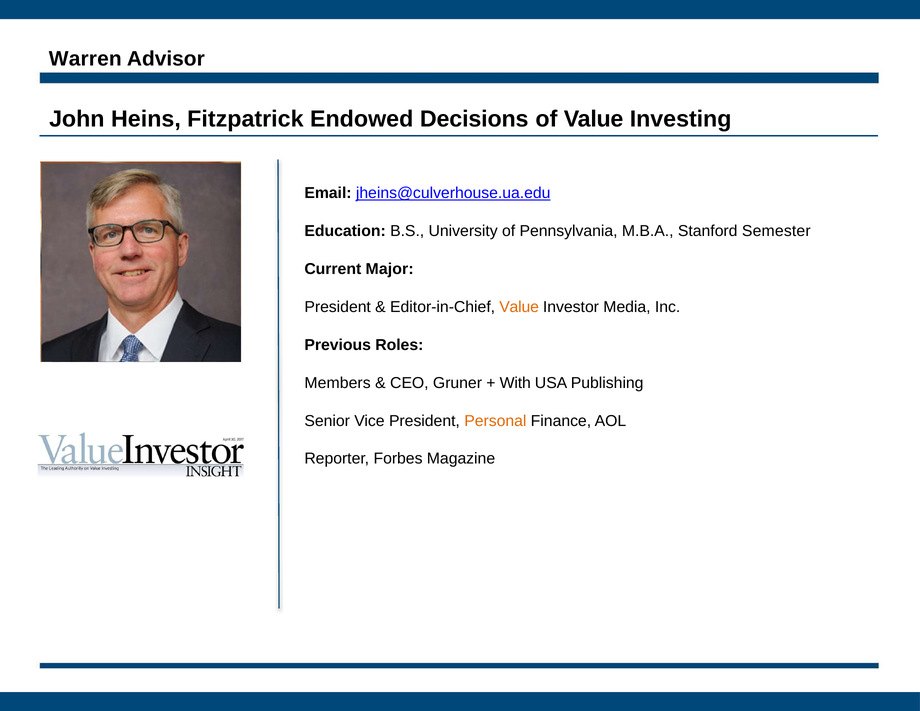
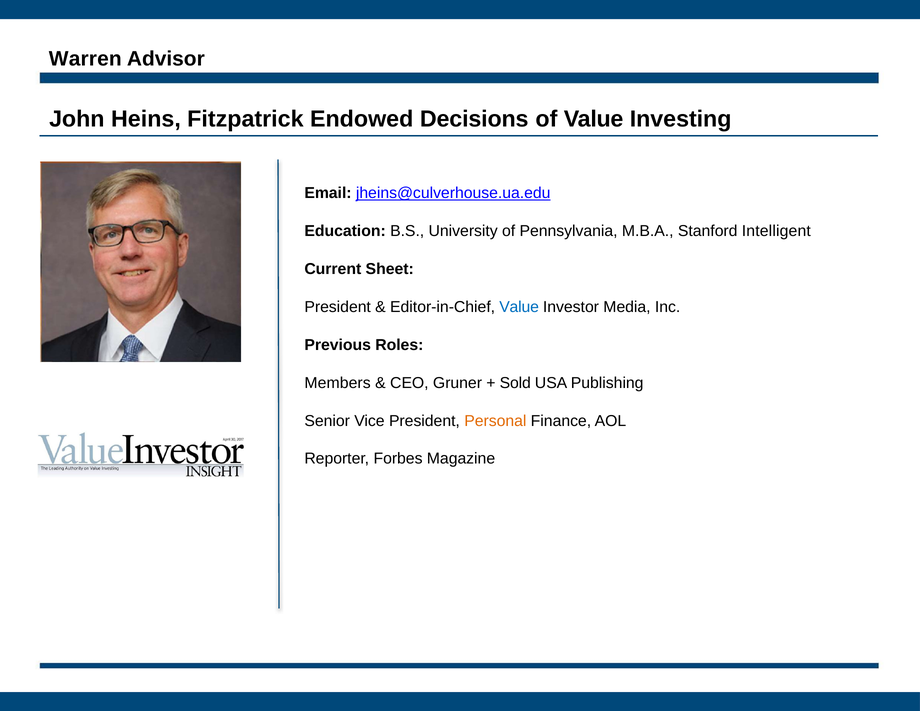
Semester: Semester -> Intelligent
Major: Major -> Sheet
Value at (519, 307) colour: orange -> blue
With: With -> Sold
